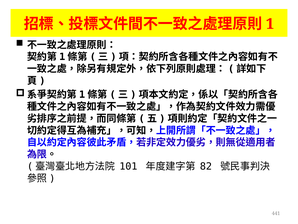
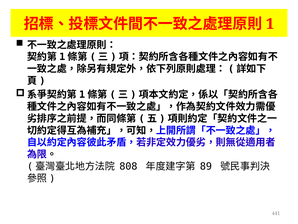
101: 101 -> 808
82: 82 -> 89
